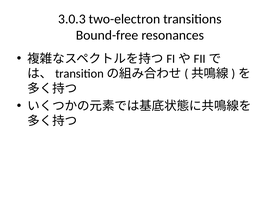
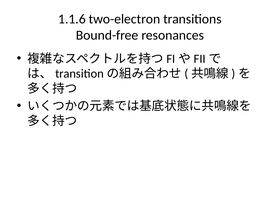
3.0.3: 3.0.3 -> 1.1.6
